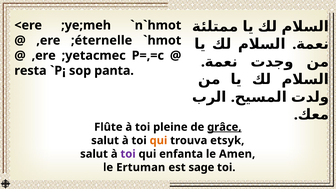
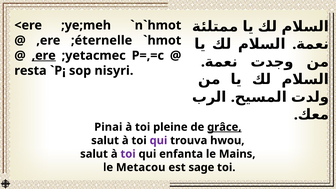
,ere at (44, 56) underline: none -> present
panta: panta -> nisyri
Flûte: Flûte -> Pinai
qui at (158, 140) colour: orange -> purple
etsyk: etsyk -> hwou
Amen: Amen -> Mains
Ertuman: Ertuman -> Metacou
